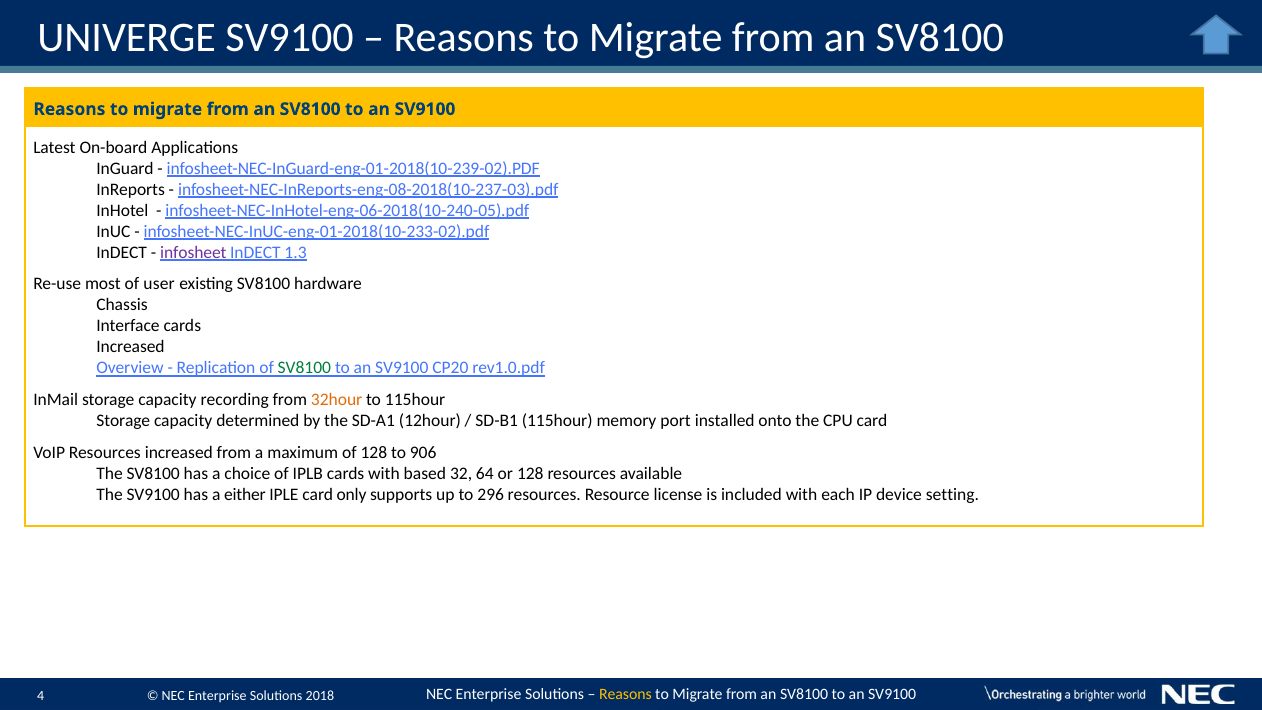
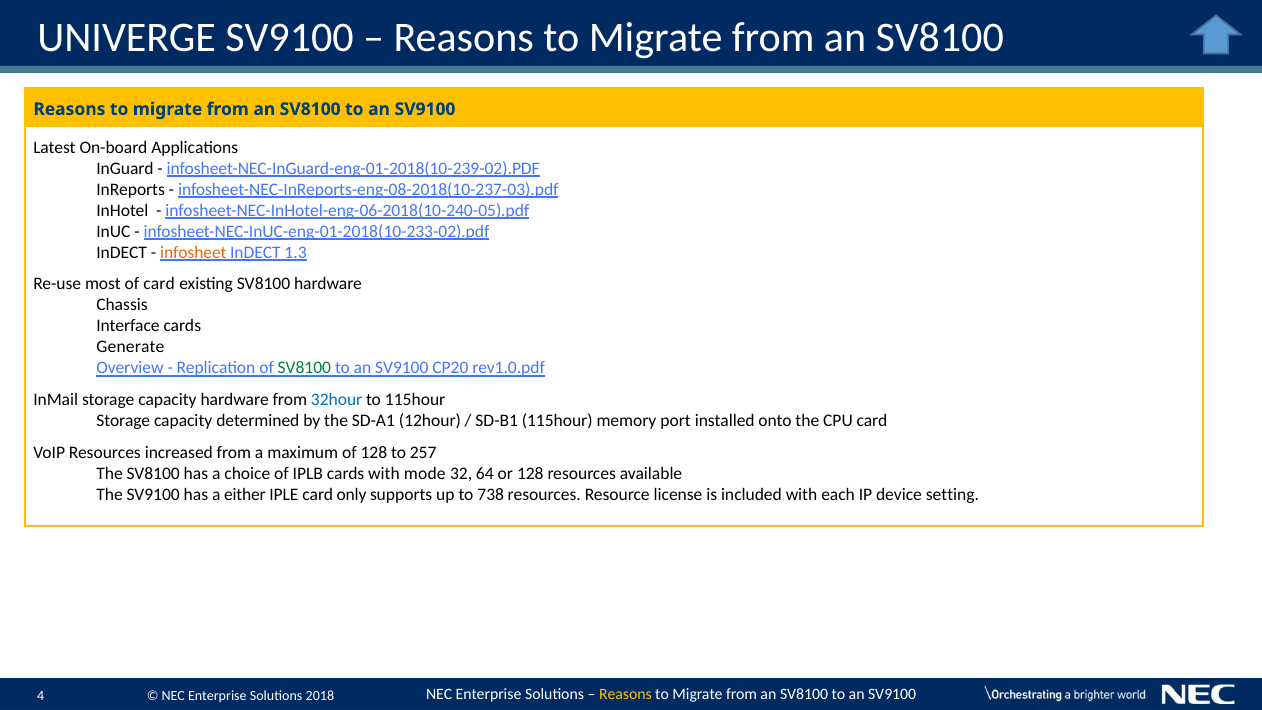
infosheet colour: purple -> orange
of user: user -> card
Increased at (131, 347): Increased -> Generate
capacity recording: recording -> hardware
32hour colour: orange -> blue
906: 906 -> 257
based: based -> mode
296: 296 -> 738
